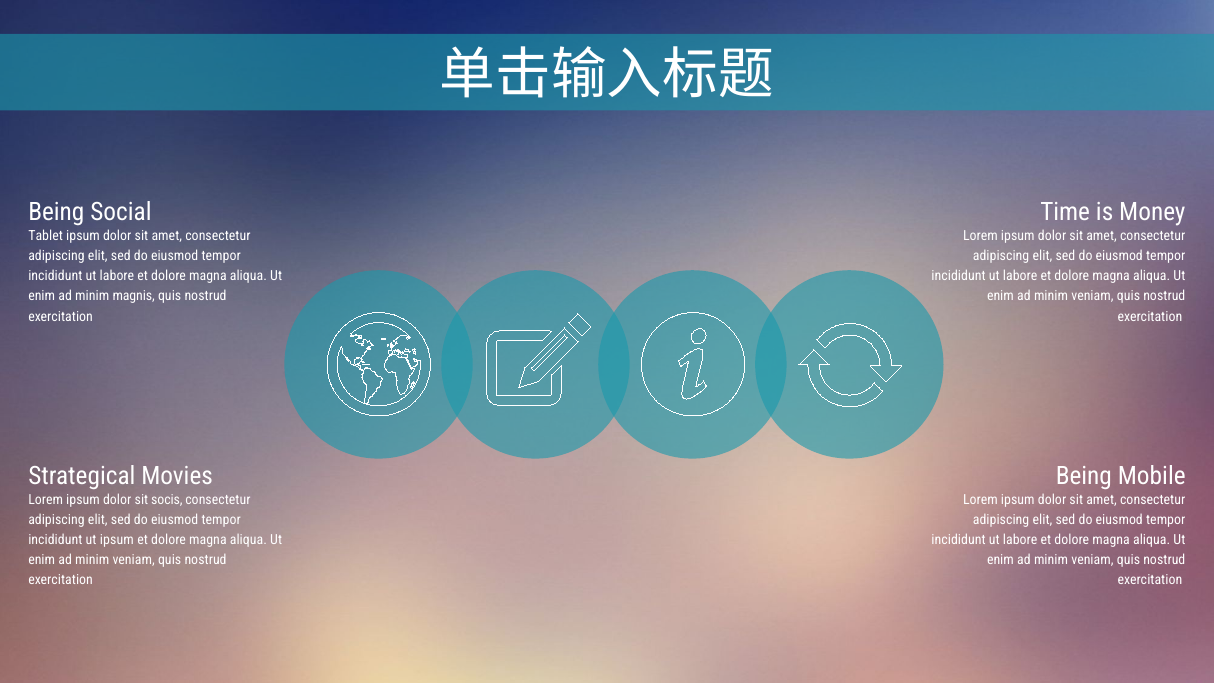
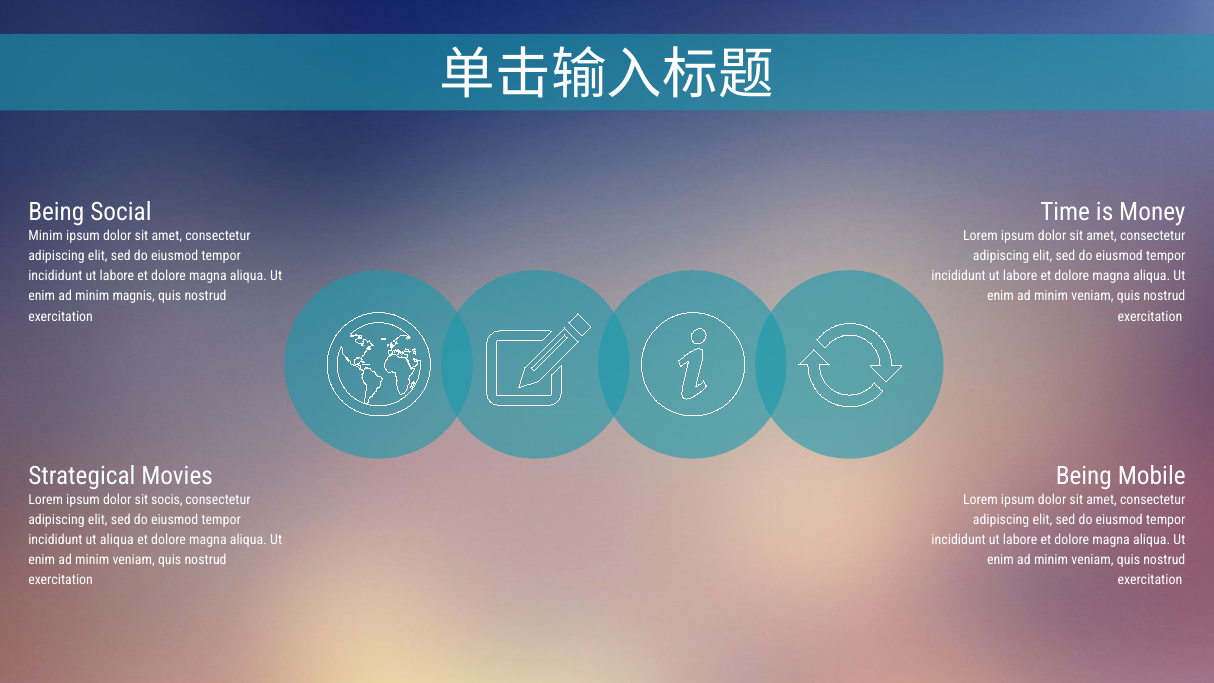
Tablet at (46, 236): Tablet -> Minim
ut ipsum: ipsum -> aliqua
